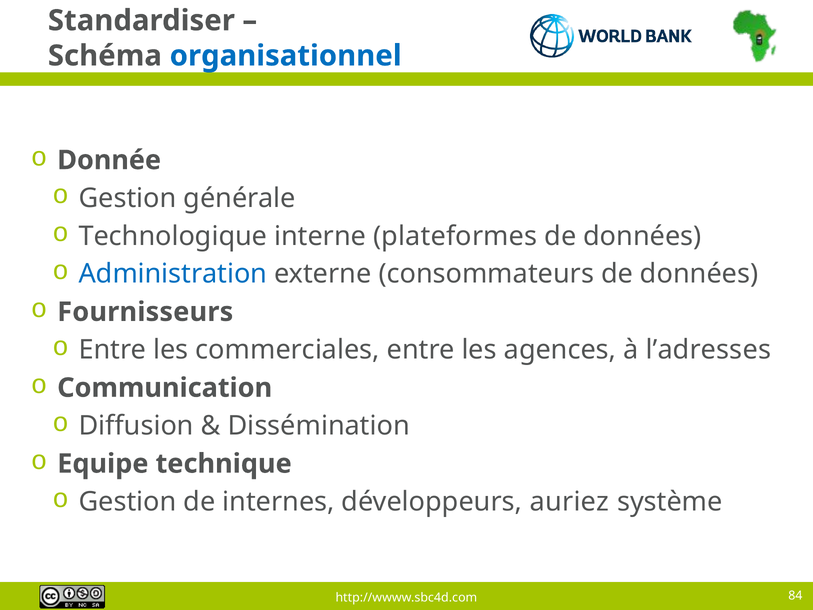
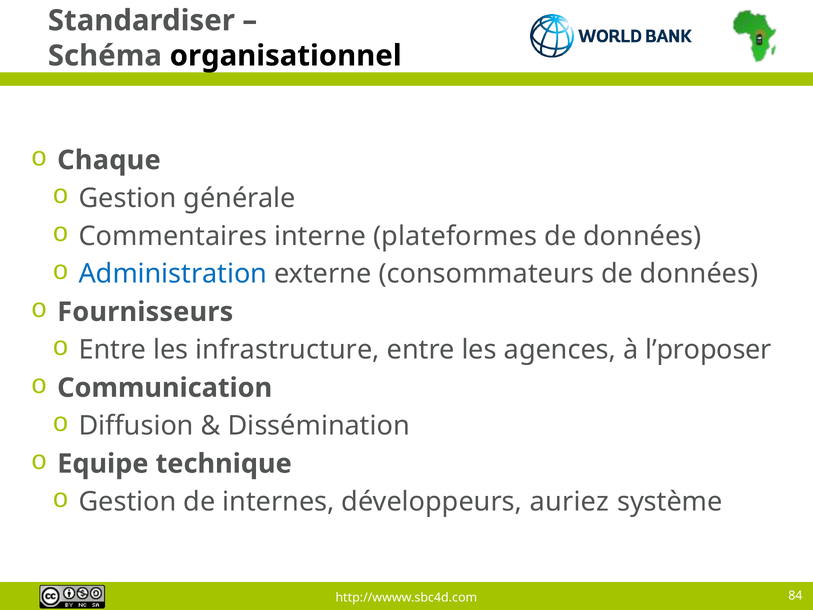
organisationnel colour: blue -> black
Donnée: Donnée -> Chaque
Technologique: Technologique -> Commentaires
commerciales: commerciales -> infrastructure
l’adresses: l’adresses -> l’proposer
